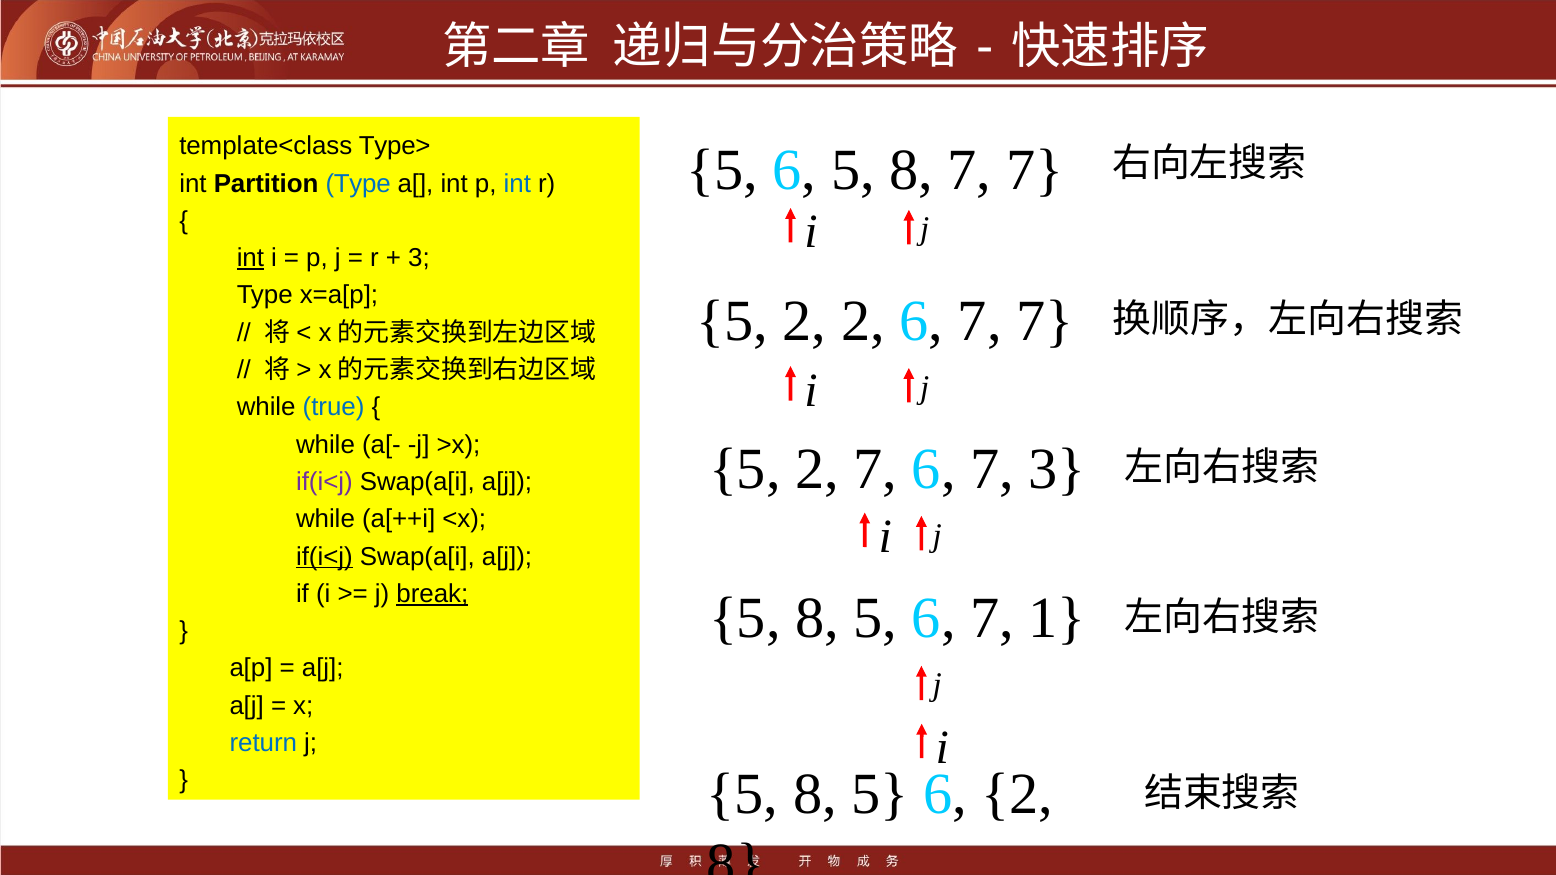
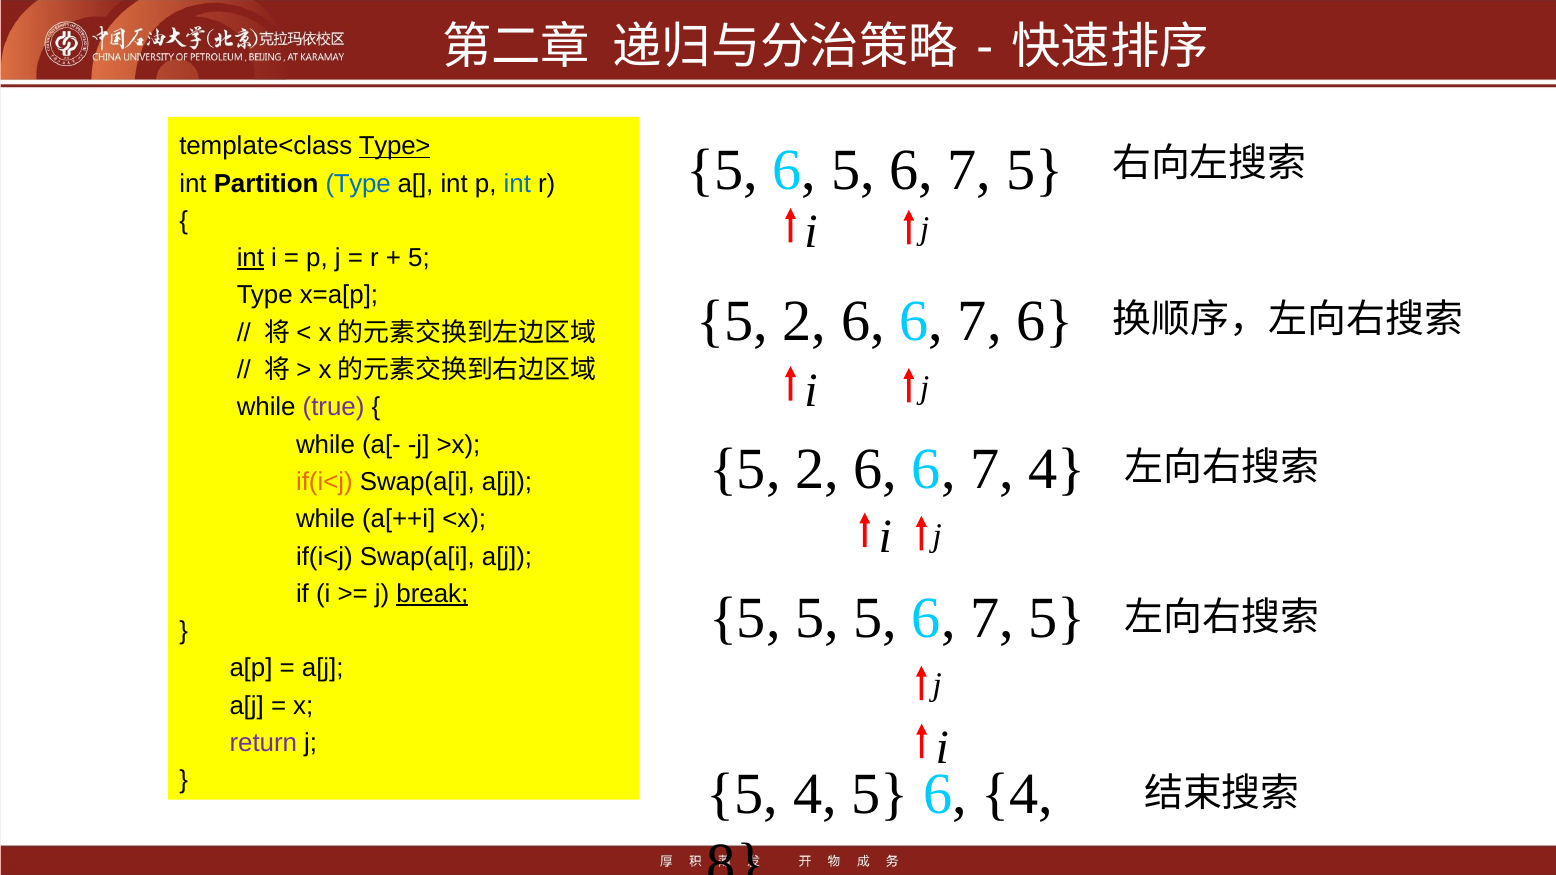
Type> underline: none -> present
6 5 8: 8 -> 6
7 at (1035, 170): 7 -> 5
3 at (419, 258): 3 -> 5
2 at (863, 321): 2 -> 6
6 7 7: 7 -> 6
true colour: blue -> purple
7 at (876, 469): 7 -> 6
7 3: 3 -> 4
if(i<j at (324, 482) colour: purple -> orange
if(i<j at (324, 557) underline: present -> none
8 at (817, 619): 8 -> 5
1 at (1057, 619): 1 -> 5
return colour: blue -> purple
8 at (815, 795): 8 -> 4
6 2: 2 -> 4
